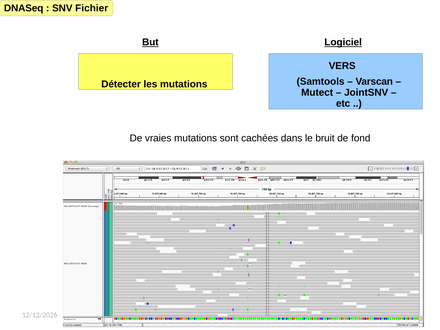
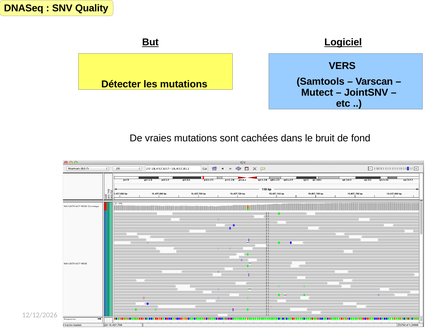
Fichier: Fichier -> Quality
